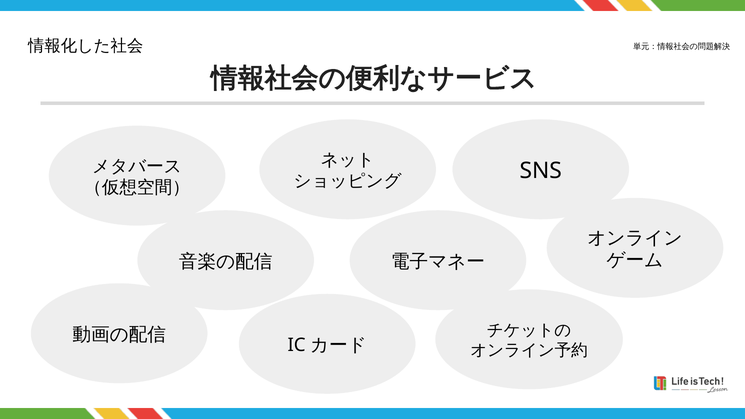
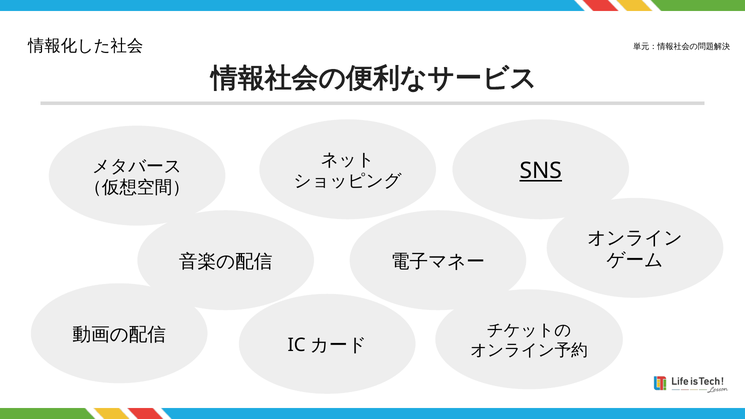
SNS underline: none -> present
